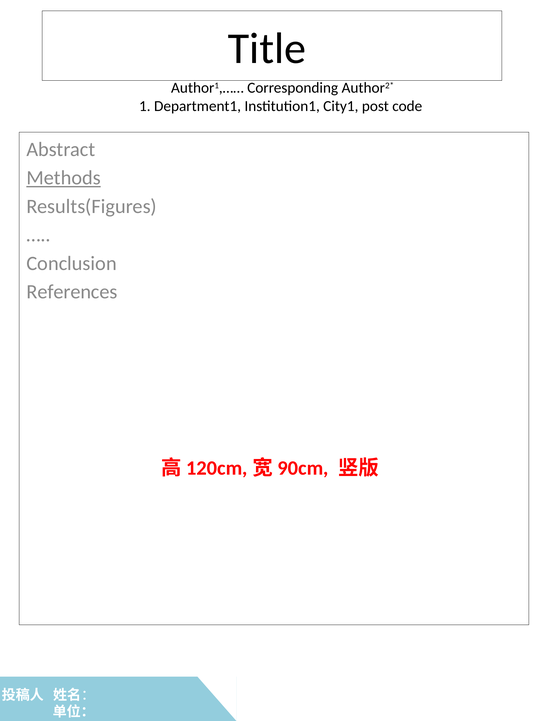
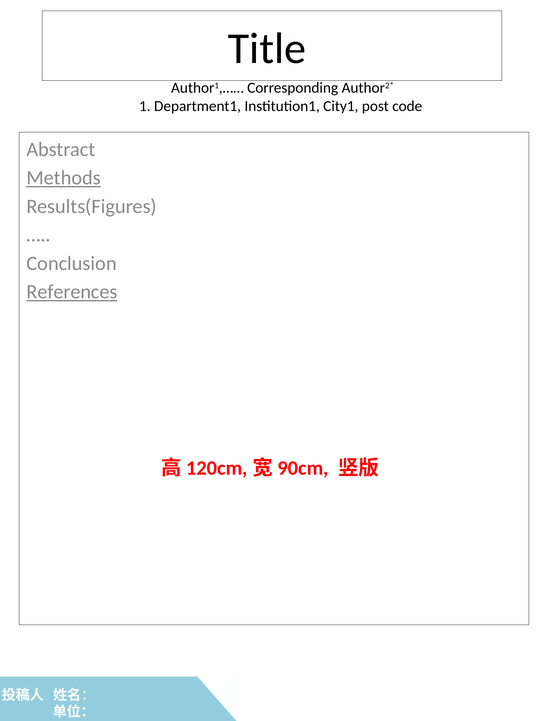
References underline: none -> present
